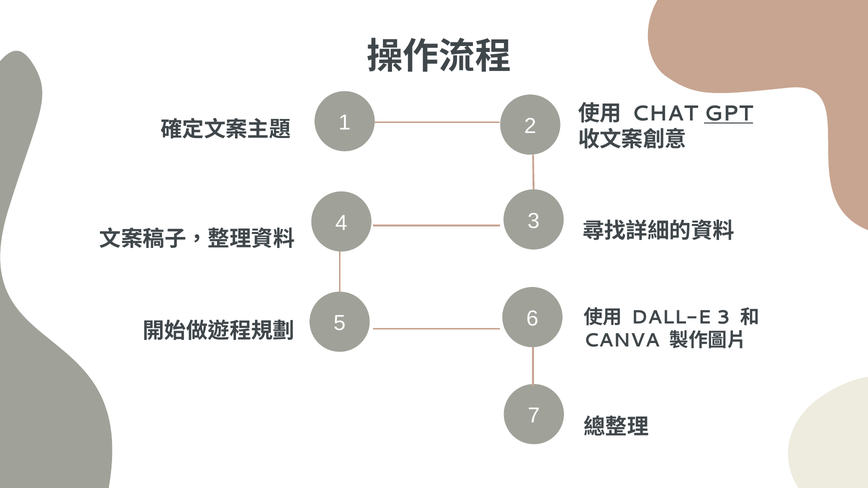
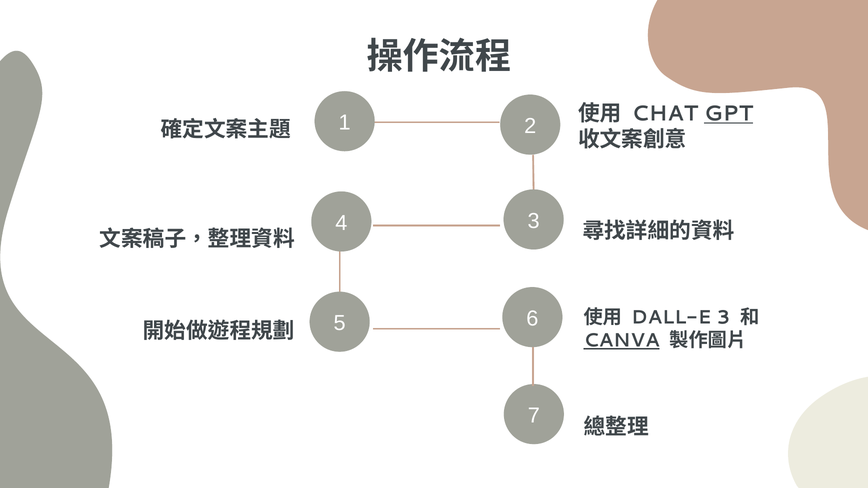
CANVA underline: none -> present
